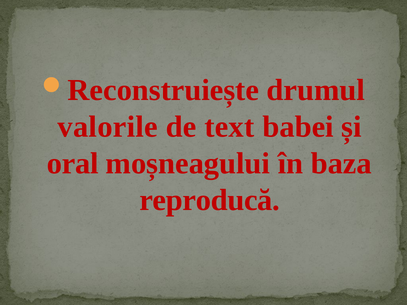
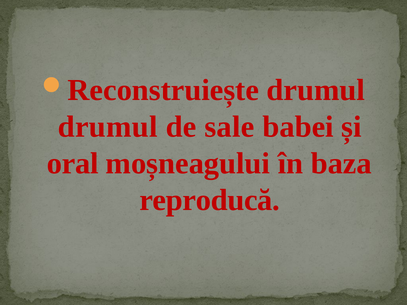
valorile at (108, 127): valorile -> drumul
text: text -> sale
